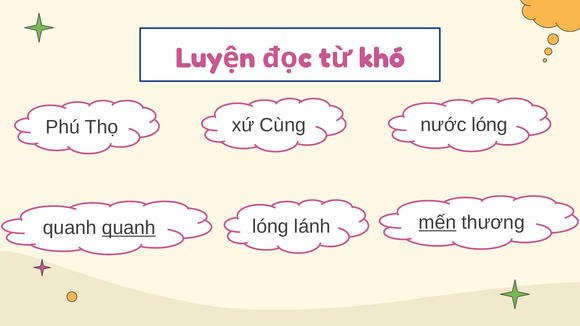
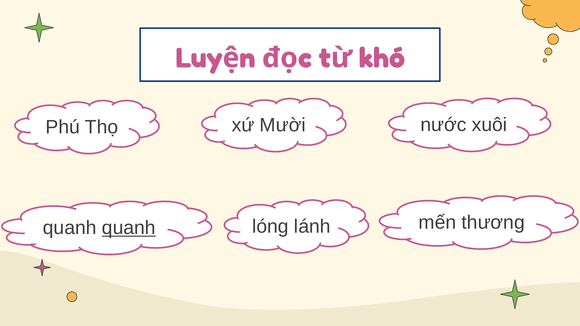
nước lóng: lóng -> xuôi
Cùng: Cùng -> Mười
mến underline: present -> none
